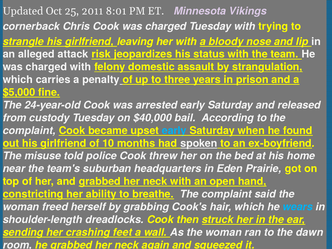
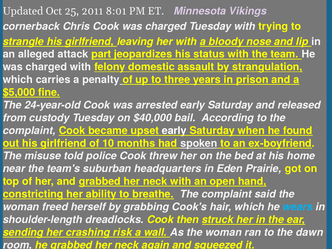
risk: risk -> part
early at (174, 131) colour: light blue -> white
feet: feet -> risk
